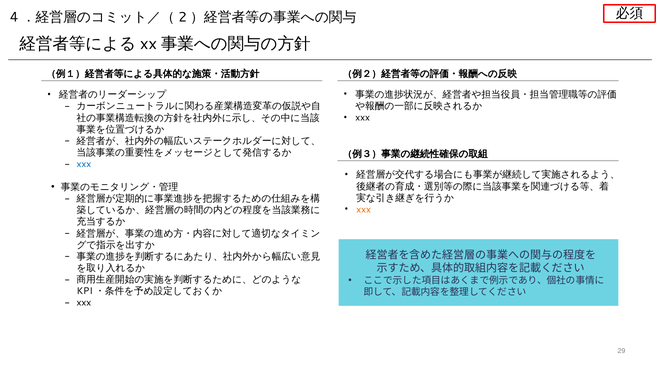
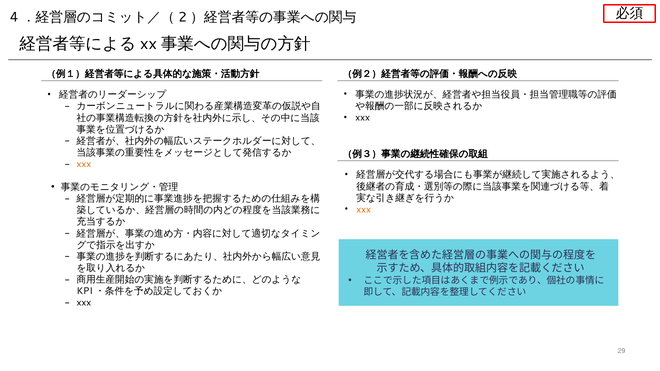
xxx at (84, 164) colour: blue -> orange
